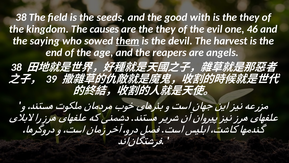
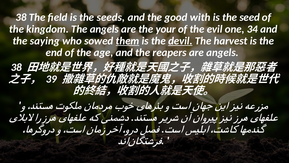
is the they: they -> seed
The causes: causes -> angels
are the they: they -> your
46: 46 -> 34
devil underline: none -> present
